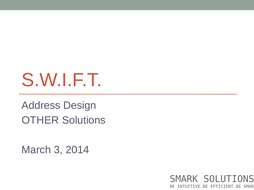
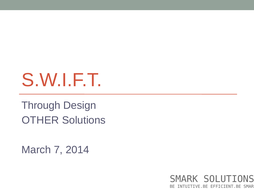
Address: Address -> Through
3: 3 -> 7
